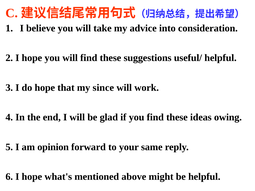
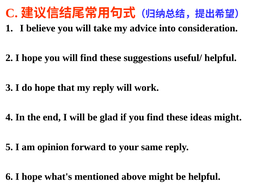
my since: since -> reply
ideas owing: owing -> might
